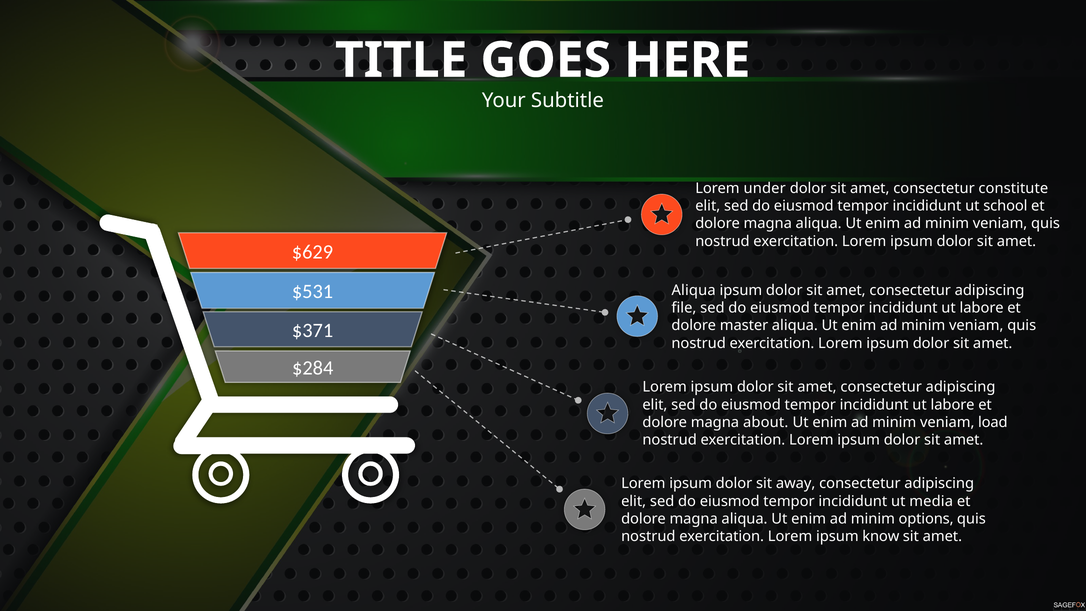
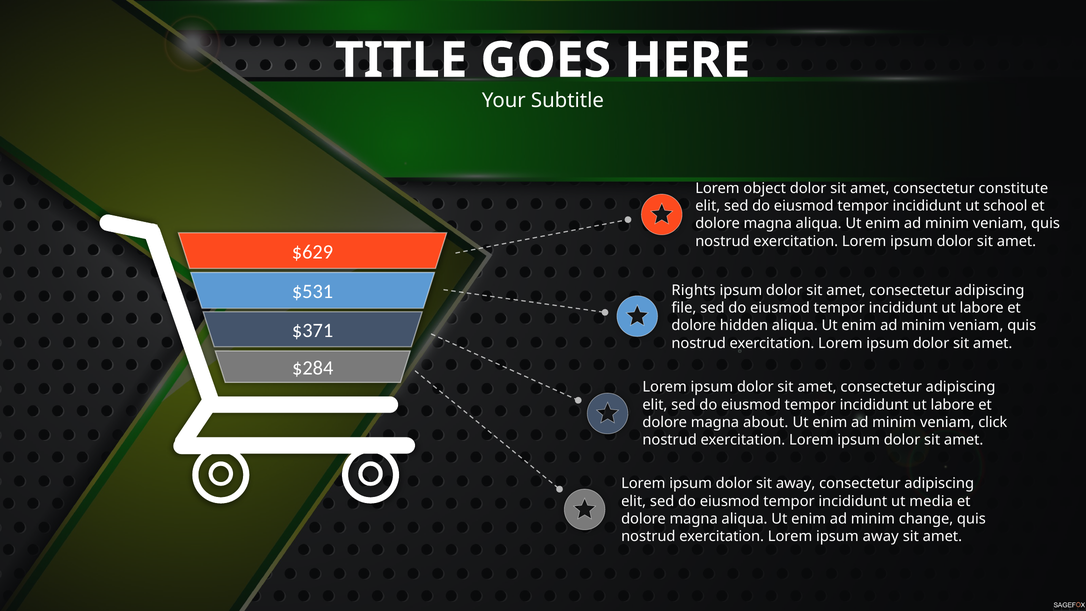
under: under -> object
Aliqua at (694, 290): Aliqua -> Rights
master: master -> hidden
load: load -> click
options: options -> change
ipsum know: know -> away
